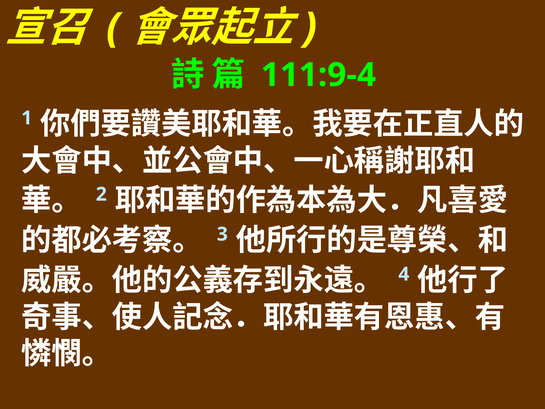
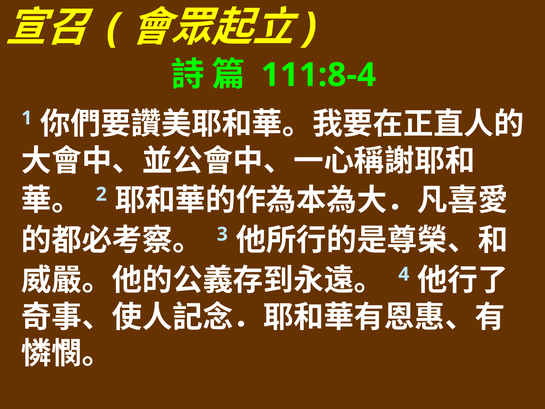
111:9-4: 111:9-4 -> 111:8-4
